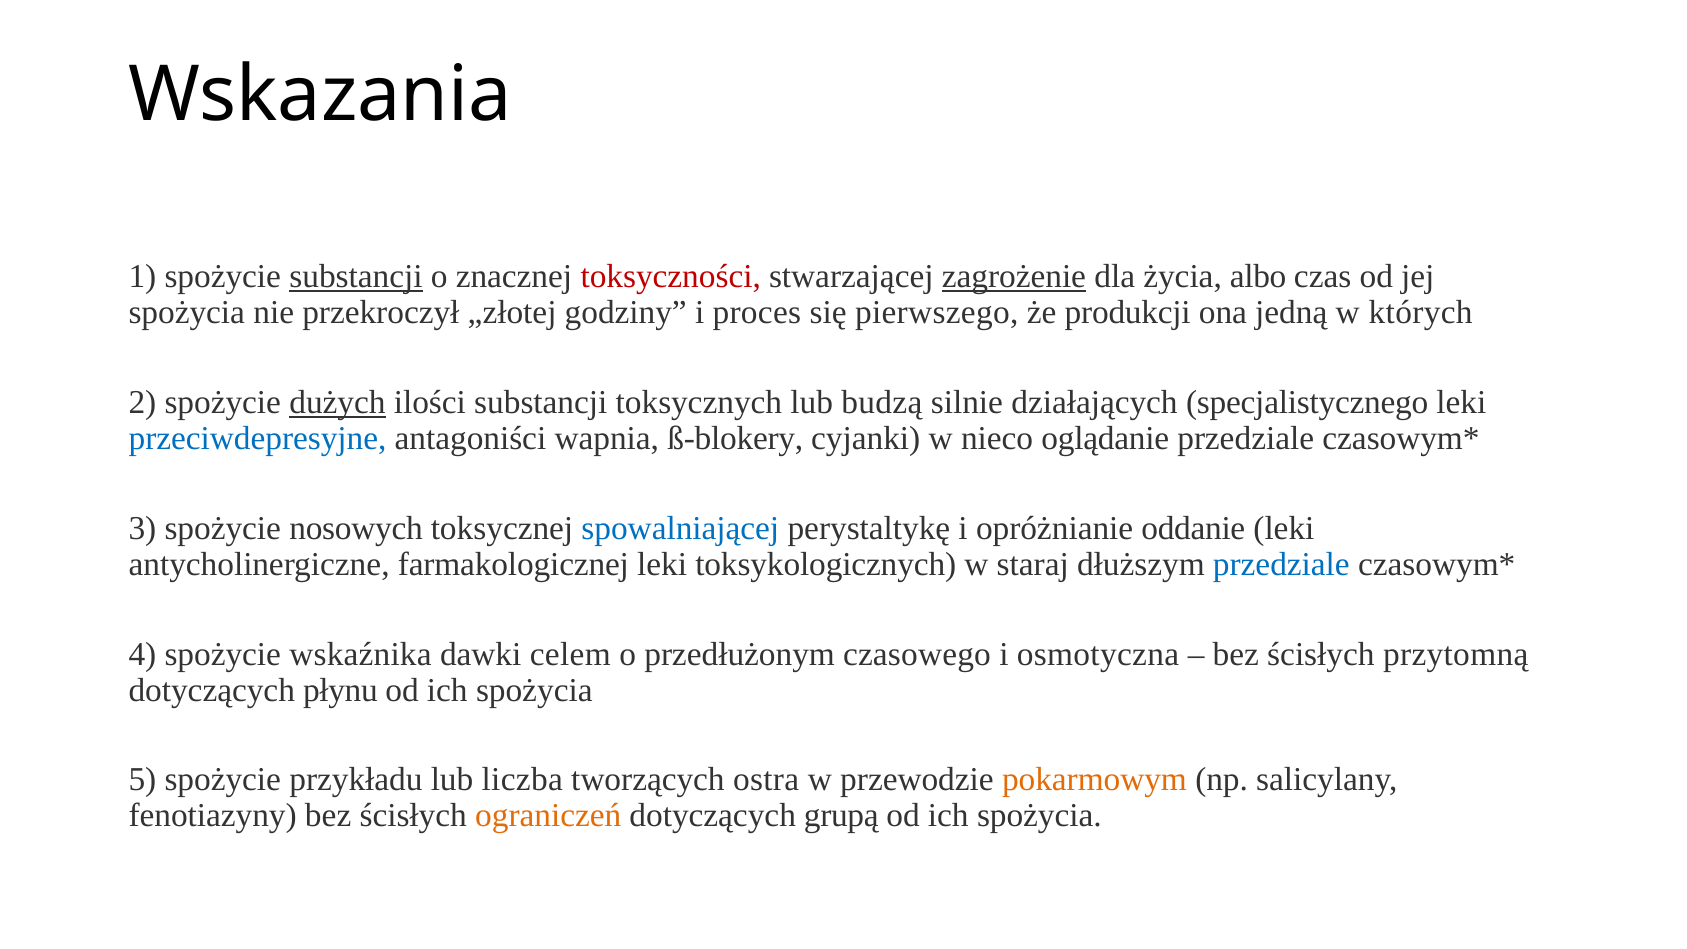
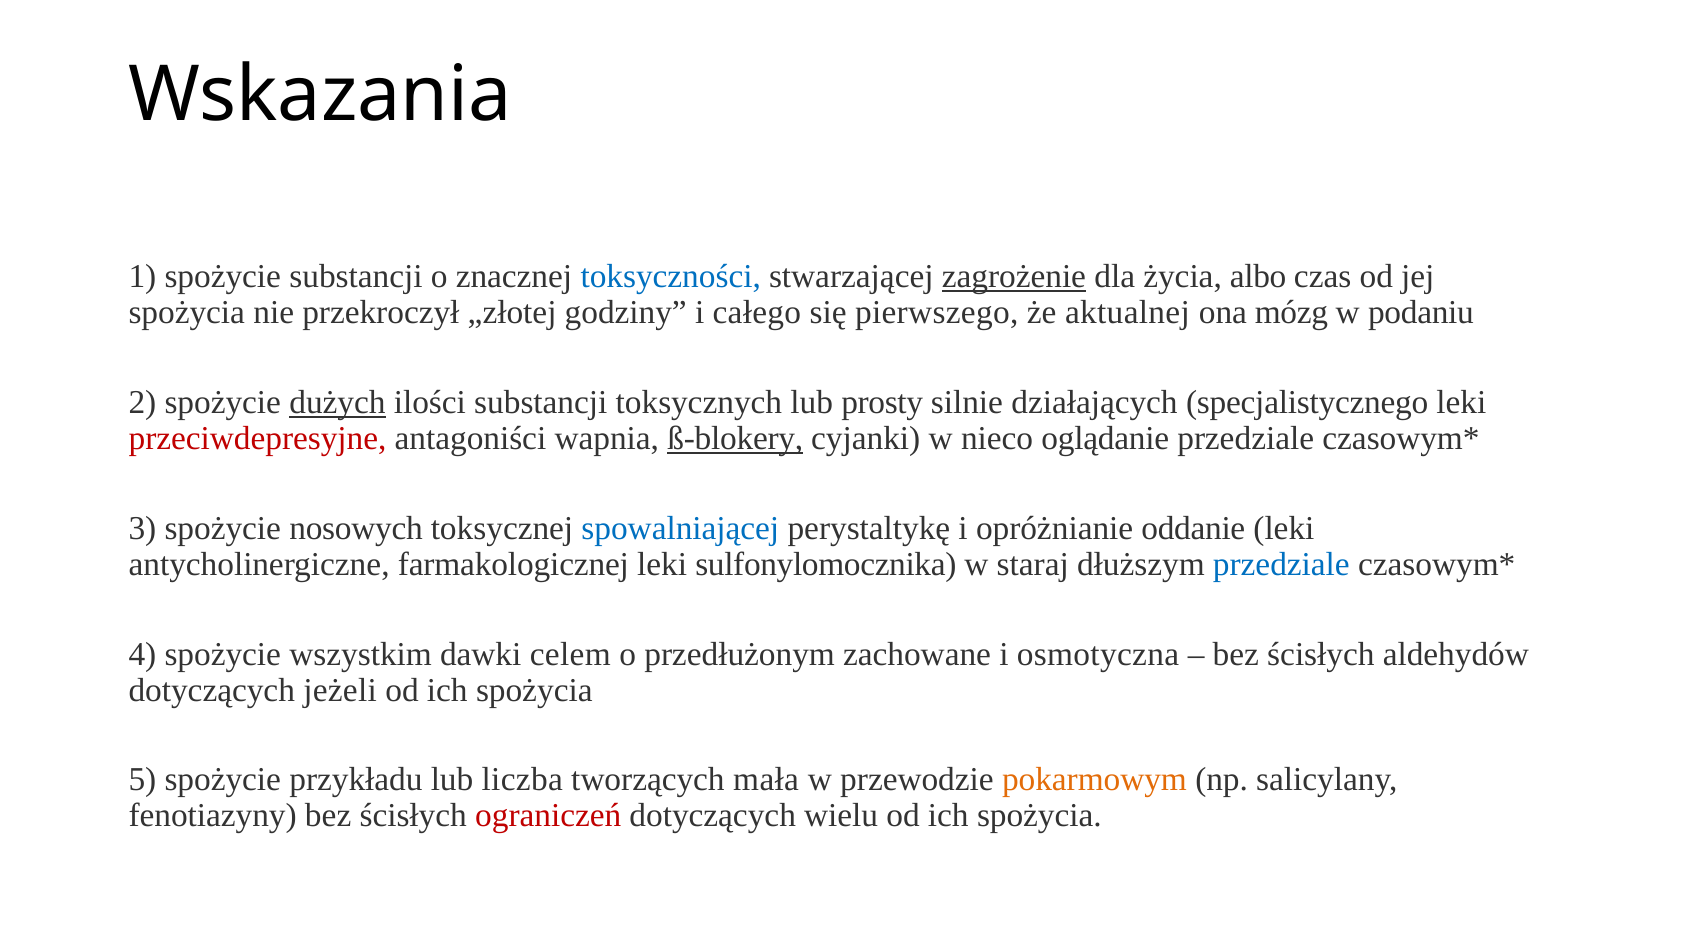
substancji at (356, 277) underline: present -> none
toksyczności colour: red -> blue
proces: proces -> całego
produkcji: produkcji -> aktualnej
jedną: jedną -> mózg
których: których -> podaniu
budzą: budzą -> prosty
przeciwdepresyjne colour: blue -> red
ß-blokery underline: none -> present
toksykologicznych: toksykologicznych -> sulfonylomocznika
wskaźnika: wskaźnika -> wszystkim
czasowego: czasowego -> zachowane
przytomną: przytomną -> aldehydów
płynu: płynu -> jeżeli
ostra: ostra -> mała
ograniczeń colour: orange -> red
grupą: grupą -> wielu
